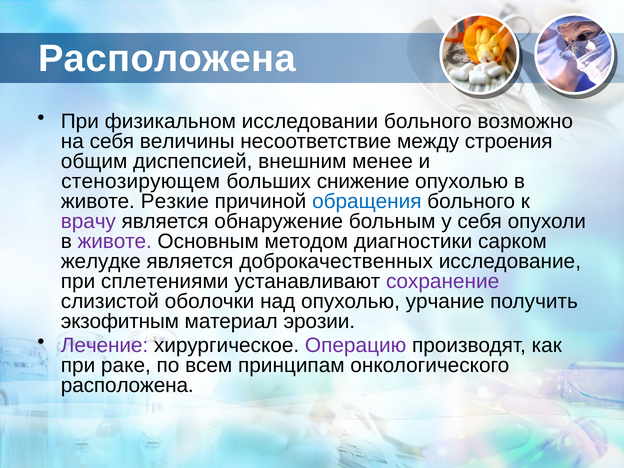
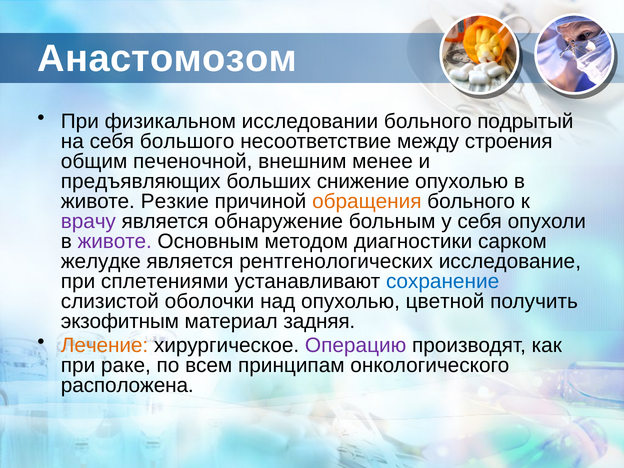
Расположена at (167, 59): Расположена -> Анастомозом
возможно: возможно -> подрытый
величины: величины -> большого
диспепсией: диспепсией -> печеночной
стенозирующем: стенозирующем -> предъявляющих
обращения colour: blue -> orange
доброкачественных: доброкачественных -> рентгенологических
сохранение colour: purple -> blue
урчание: урчание -> цветной
эрозии: эрозии -> задняя
Лечение colour: purple -> orange
